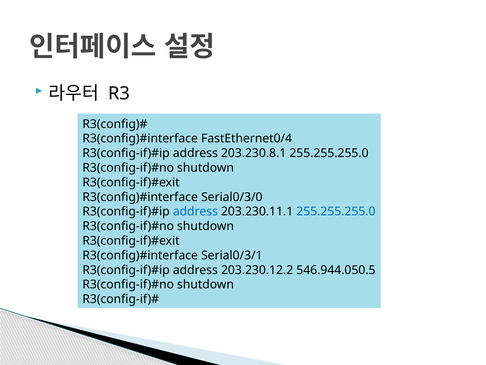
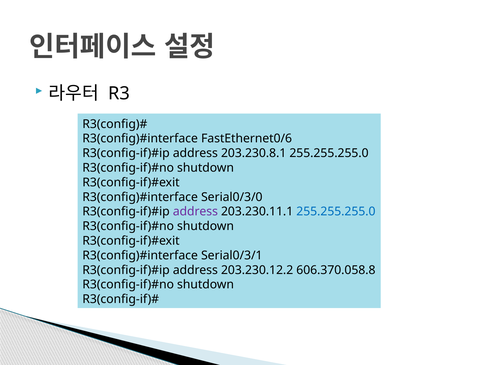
FastEthernet0/4: FastEthernet0/4 -> FastEthernet0/6
address at (195, 211) colour: blue -> purple
546.944.050.5: 546.944.050.5 -> 606.370.058.8
